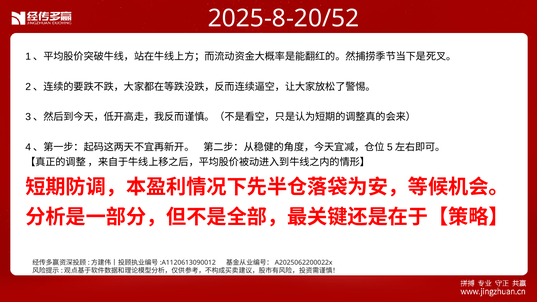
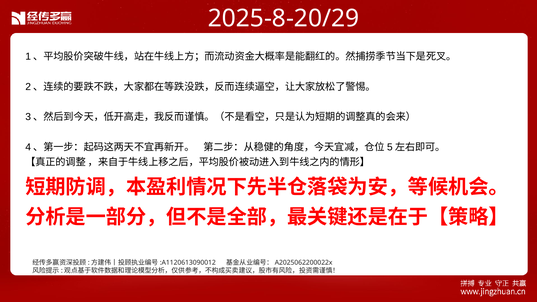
2025-8-20/52: 2025-8-20/52 -> 2025-8-20/29
